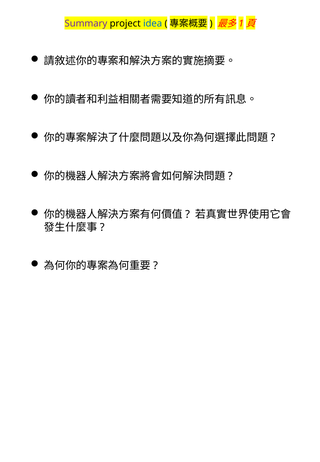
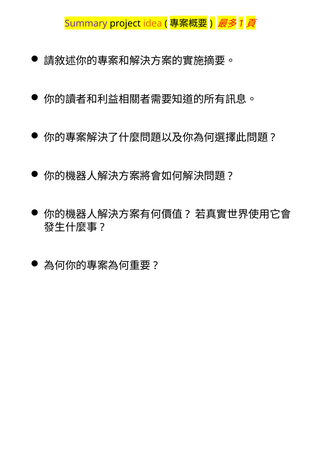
idea colour: blue -> orange
